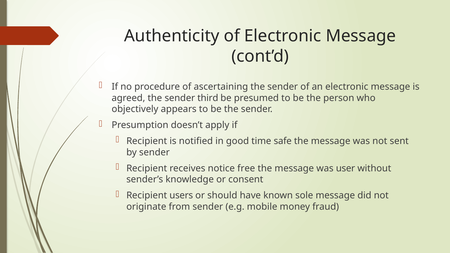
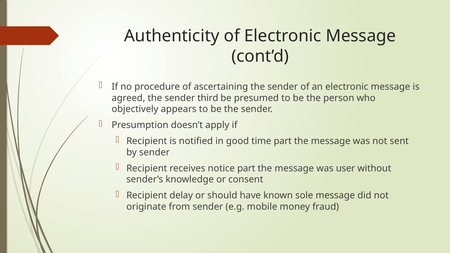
time safe: safe -> part
notice free: free -> part
users: users -> delay
